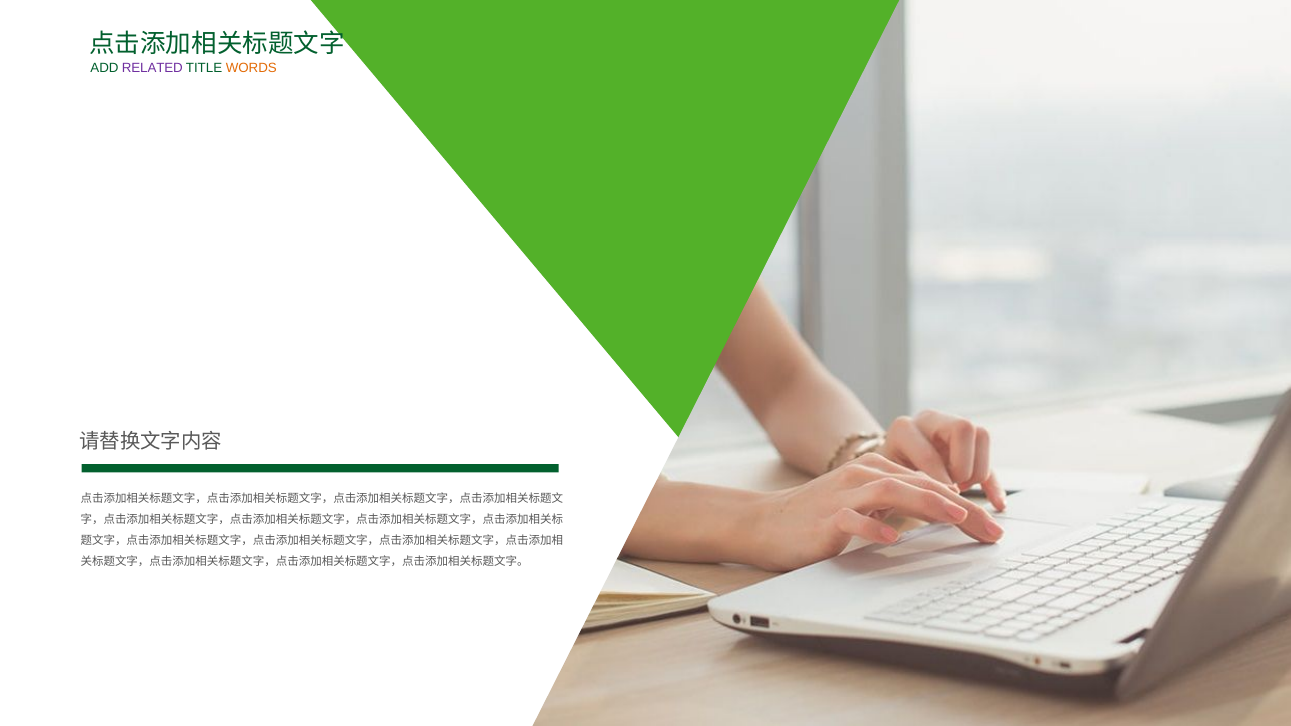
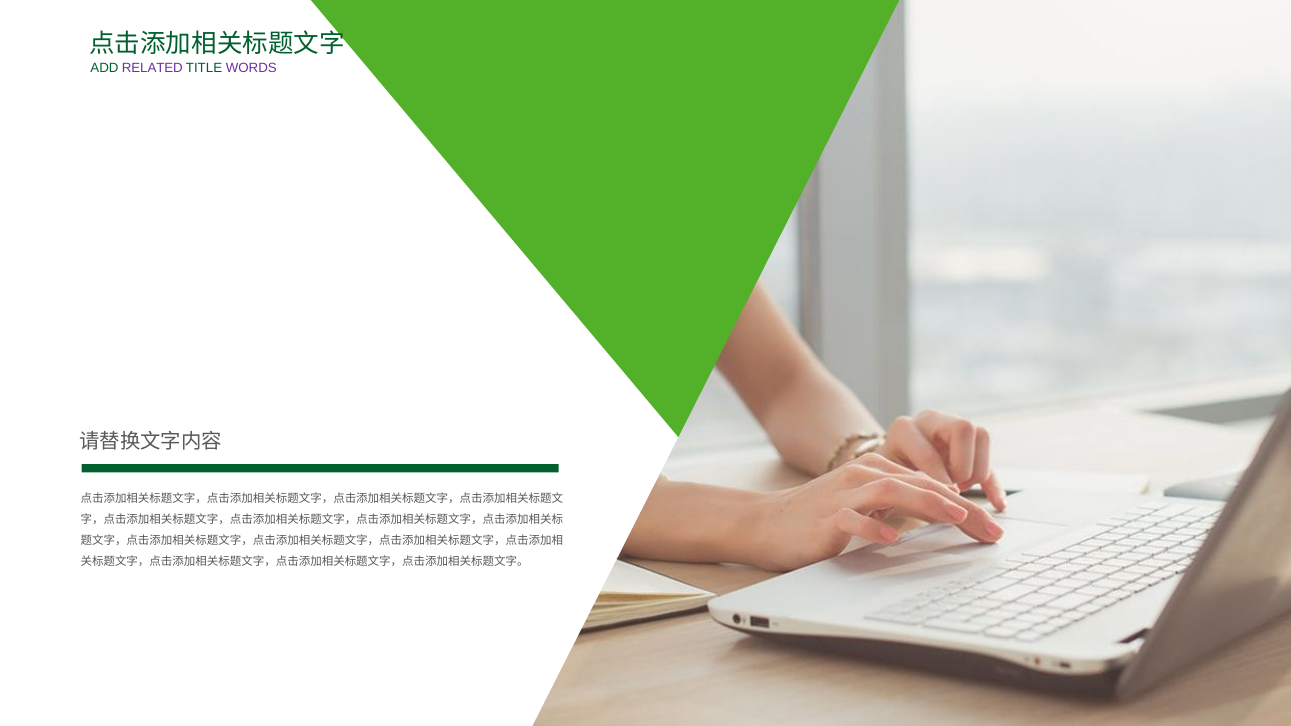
WORDS colour: orange -> purple
